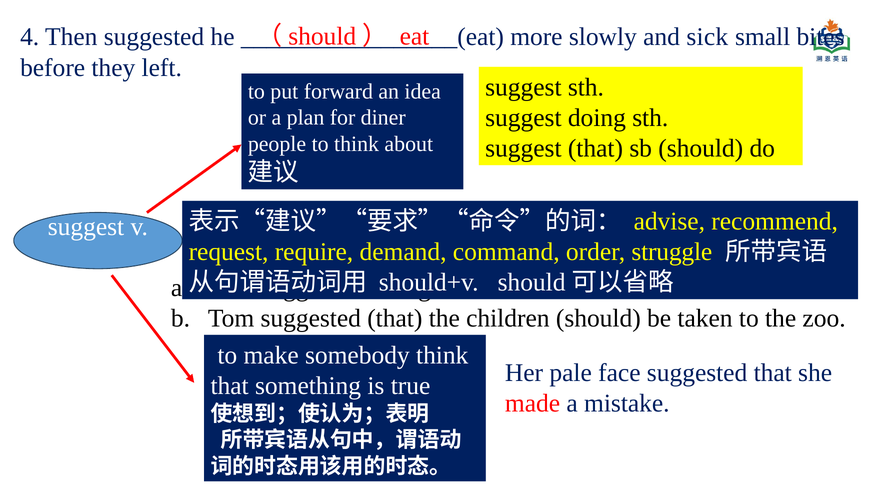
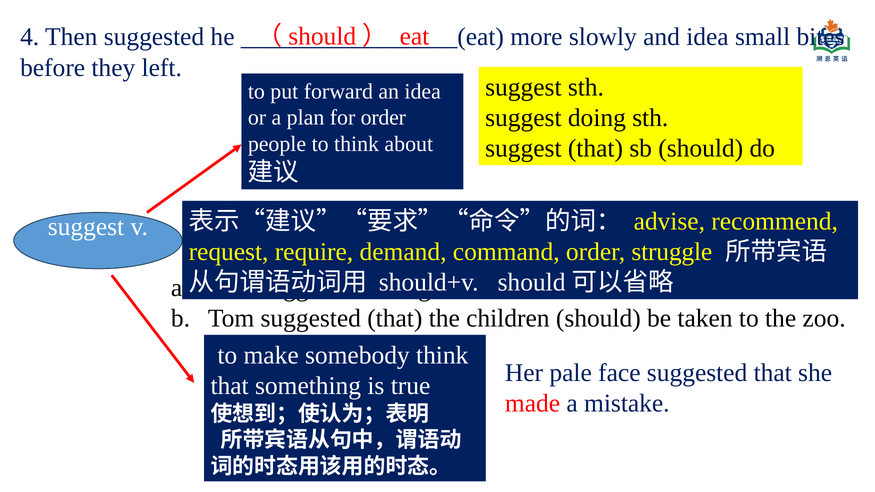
and sick: sick -> idea
for diner: diner -> order
